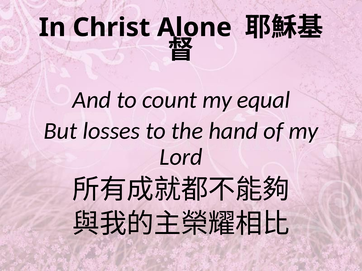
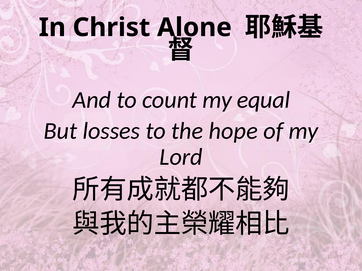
hand: hand -> hope
